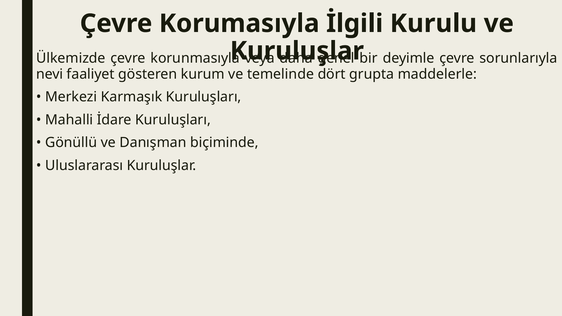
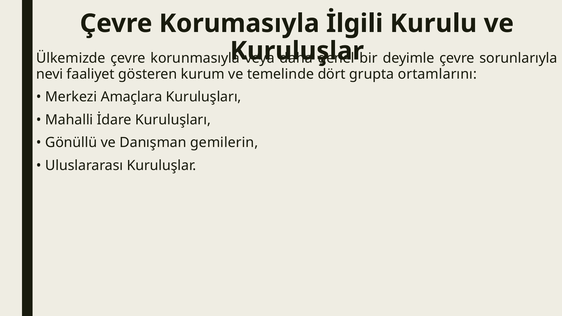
maddelerle: maddelerle -> ortamlarını
Karmaşık: Karmaşık -> Amaçlara
biçiminde: biçiminde -> gemilerin
